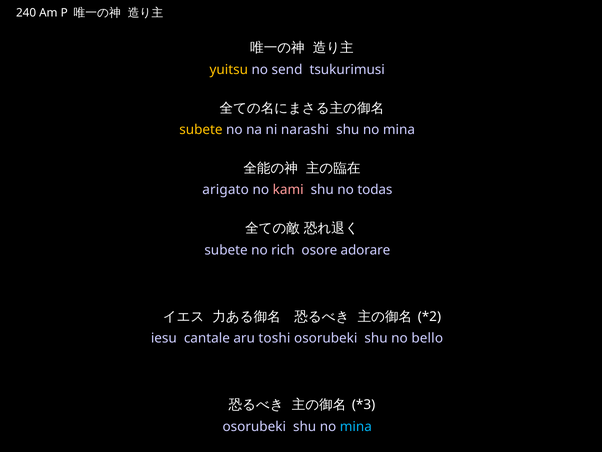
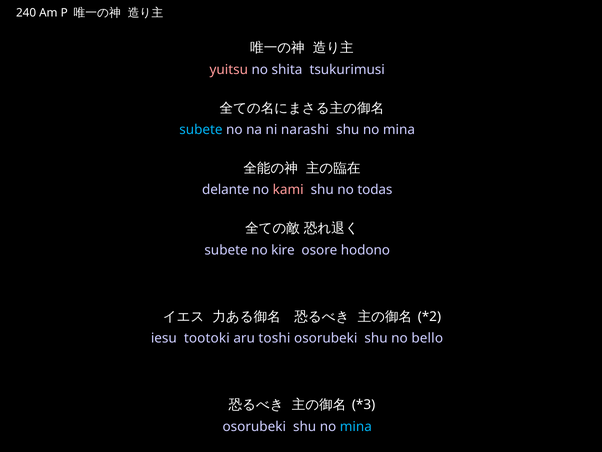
yuitsu colour: yellow -> pink
send: send -> shita
subete at (201, 130) colour: yellow -> light blue
arigato: arigato -> delante
rich: rich -> kire
adorare: adorare -> hodono
cantale: cantale -> tootoki
